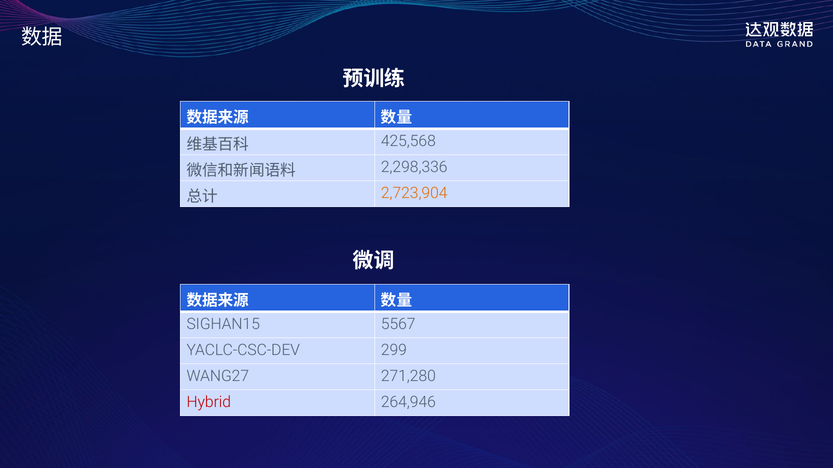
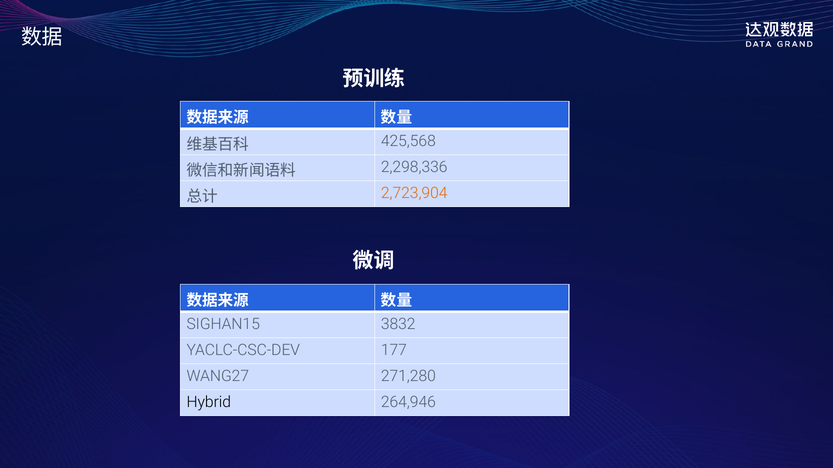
5567: 5567 -> 3832
299: 299 -> 177
Hybrid colour: red -> black
